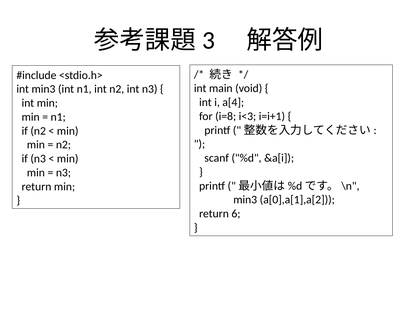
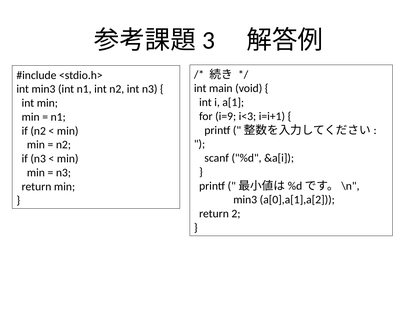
a[4: a[4 -> a[1
i=8: i=8 -> i=9
6: 6 -> 2
